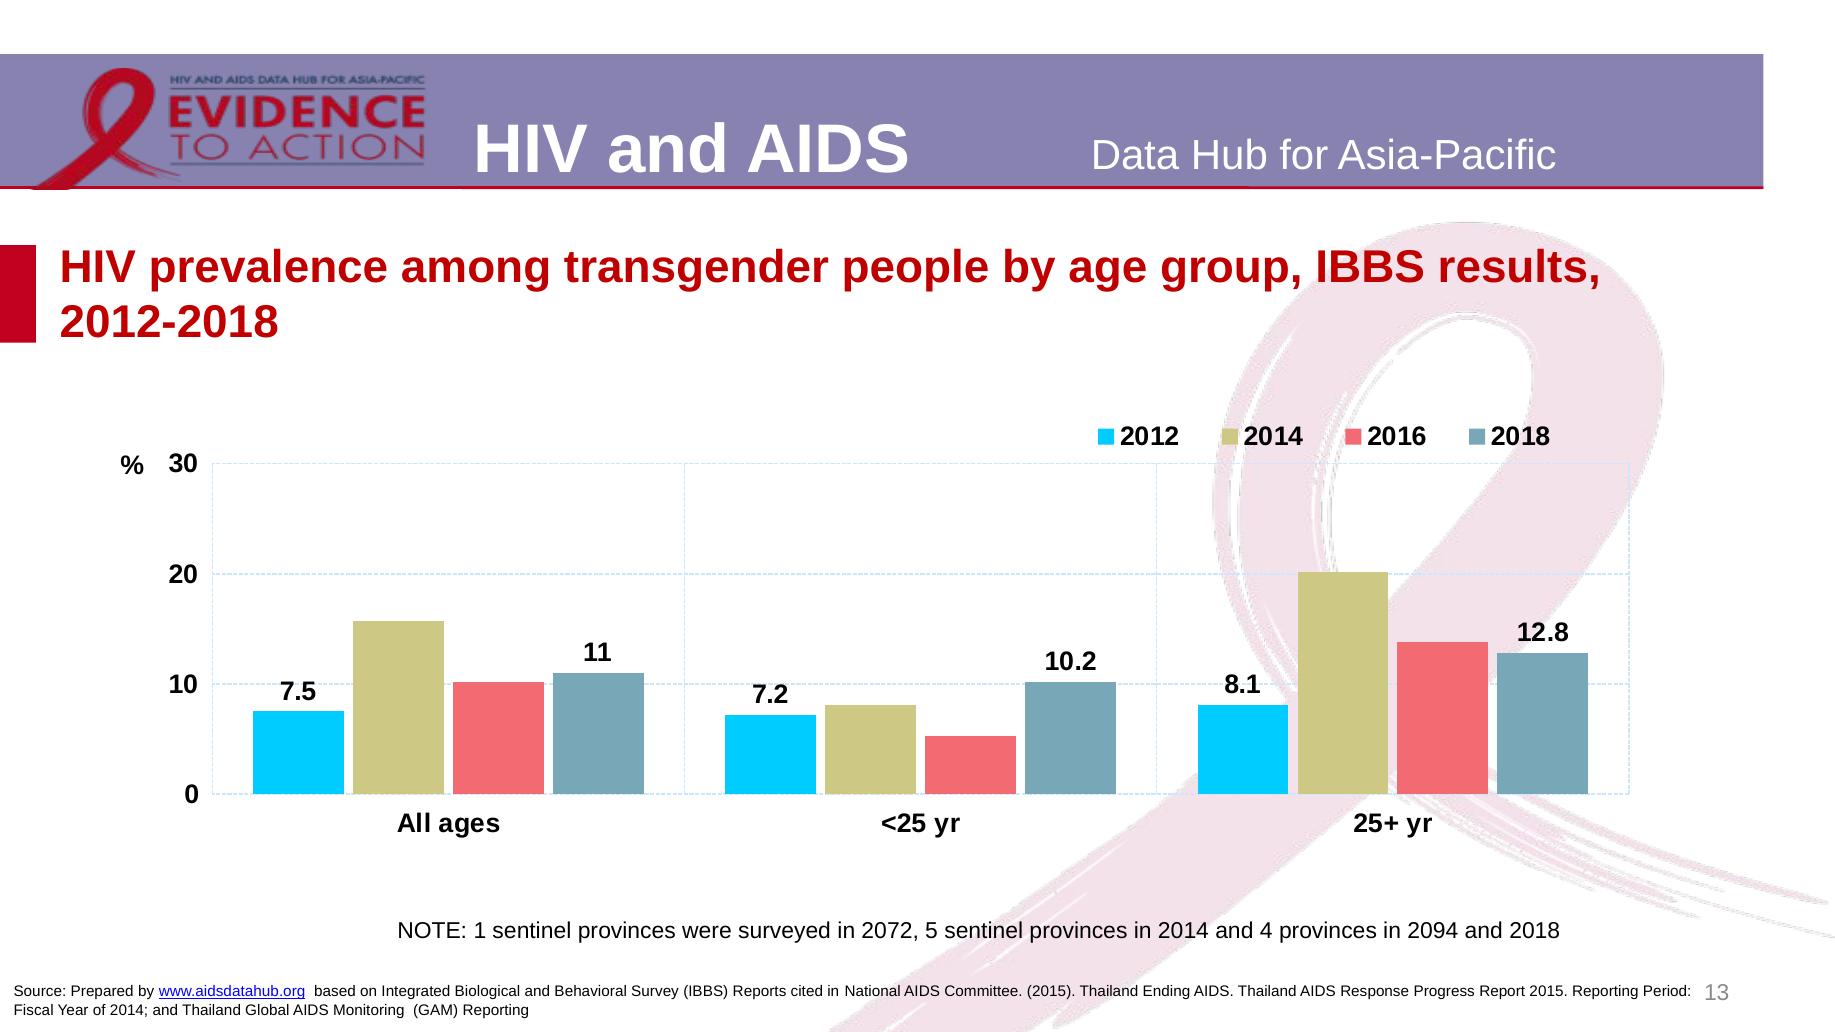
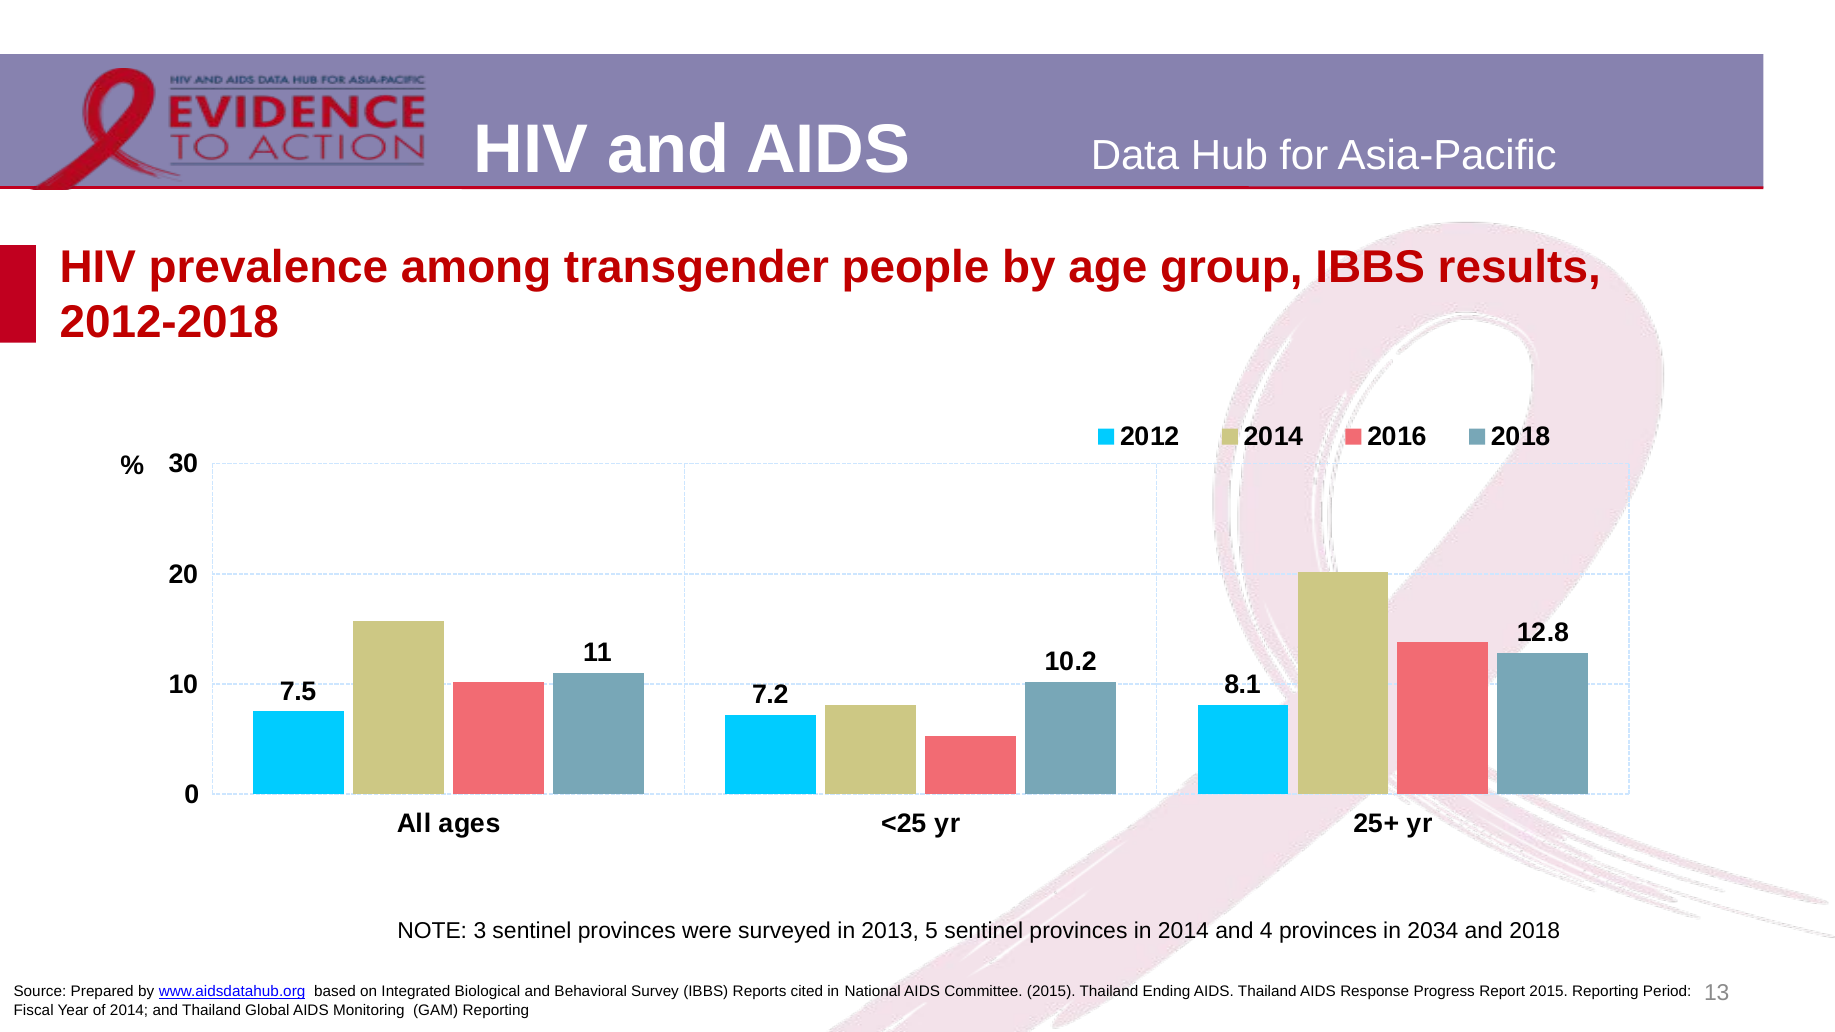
1: 1 -> 3
2072: 2072 -> 2013
2094: 2094 -> 2034
